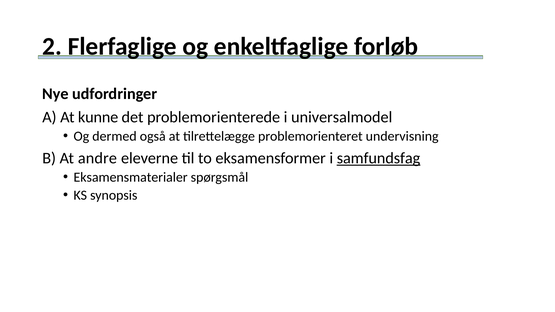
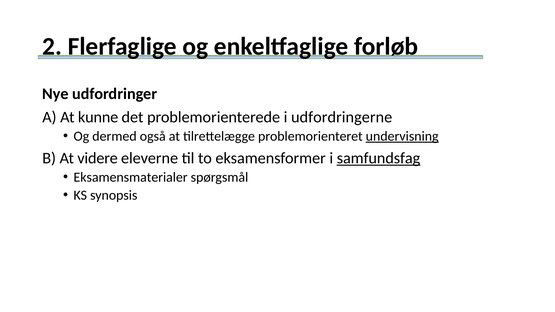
universalmodel: universalmodel -> udfordringerne
undervisning underline: none -> present
andre: andre -> videre
